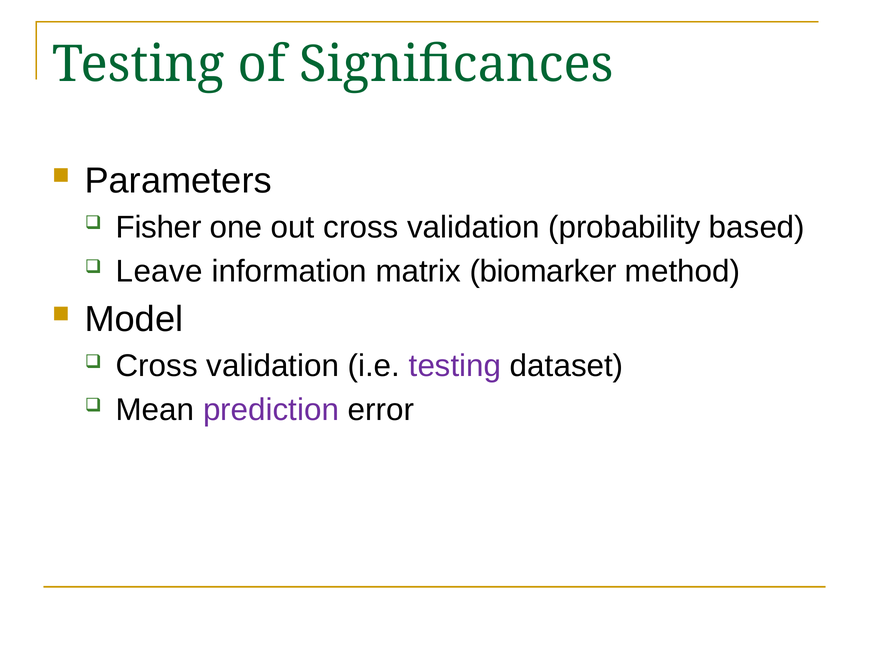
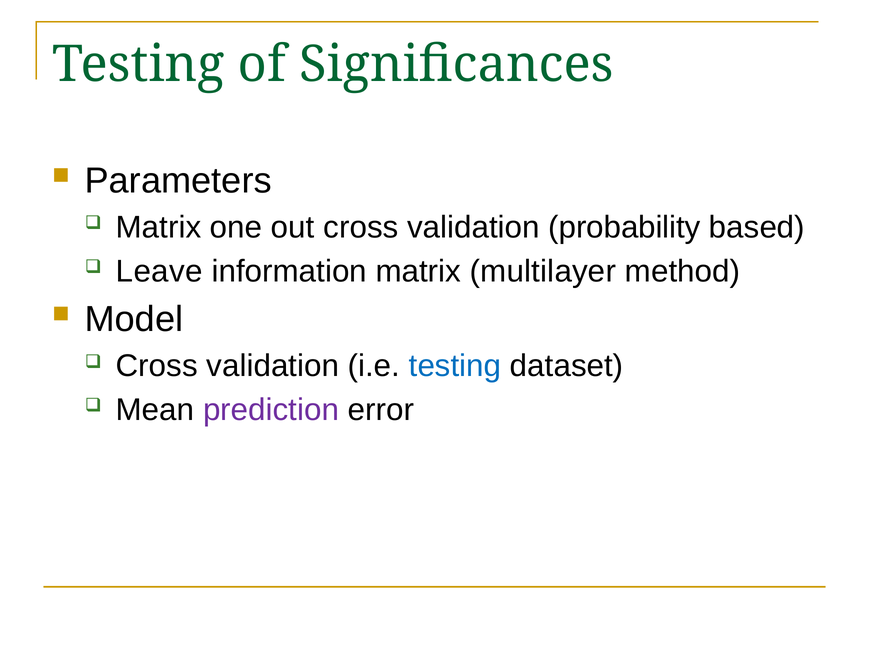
Fisher at (159, 227): Fisher -> Matrix
biomarker: biomarker -> multilayer
testing at (455, 366) colour: purple -> blue
